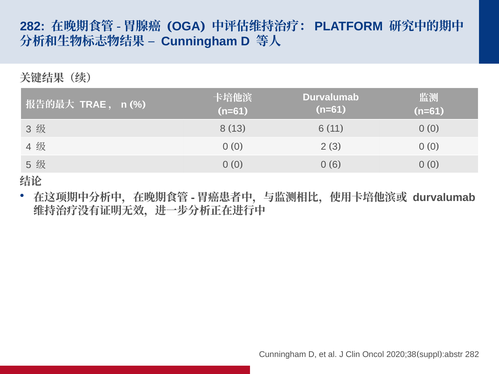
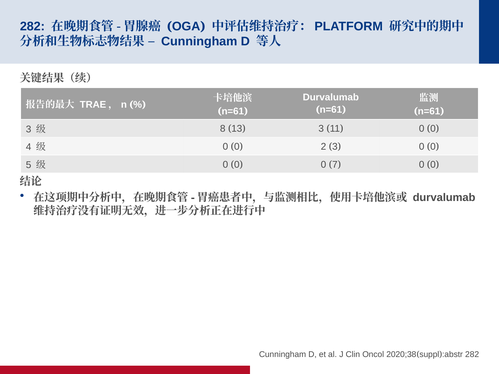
6 at (321, 129): 6 -> 3
6 at (335, 165): 6 -> 7
